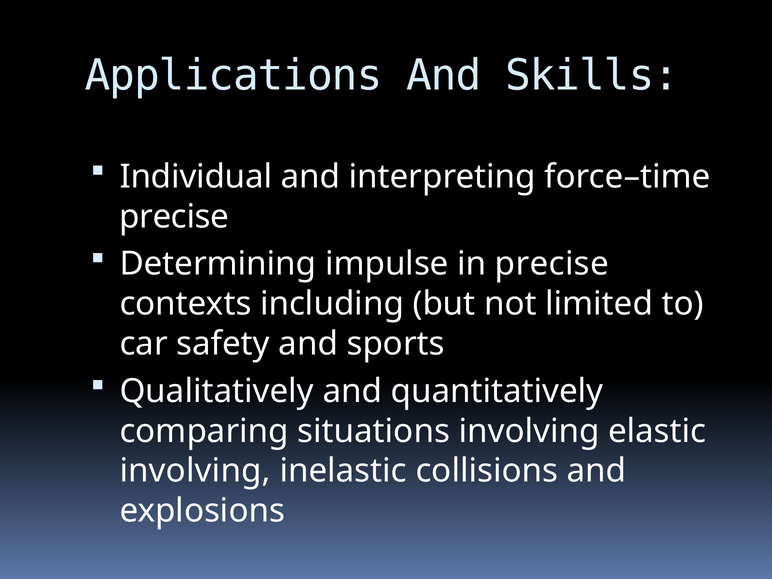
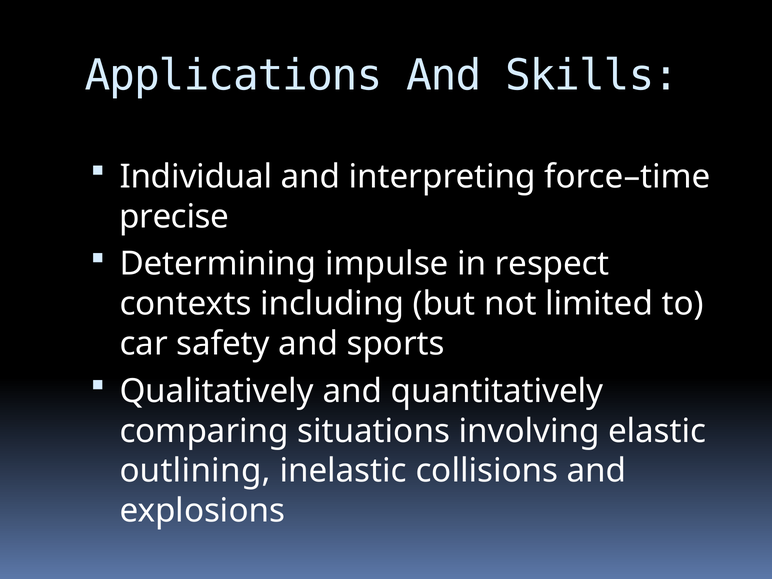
in precise: precise -> respect
involving at (195, 471): involving -> outlining
